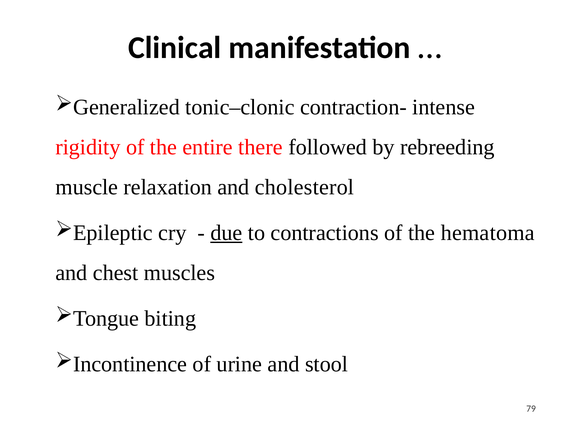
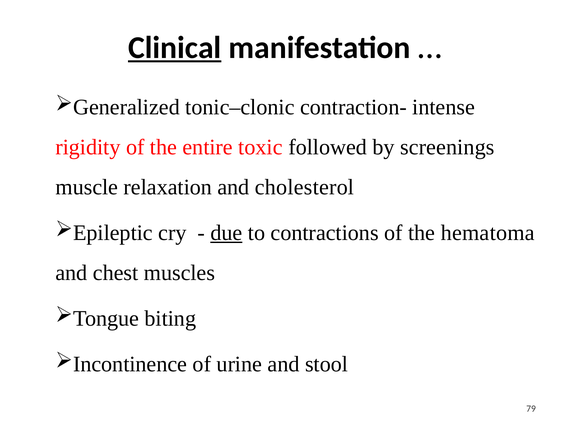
Clinical underline: none -> present
there: there -> toxic
rebreeding: rebreeding -> screenings
